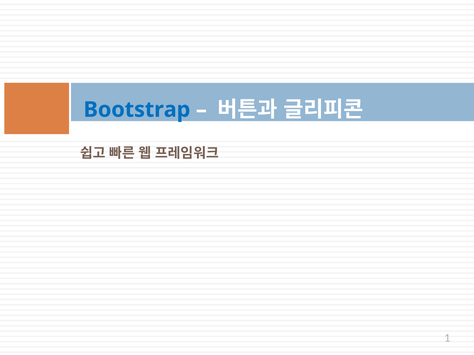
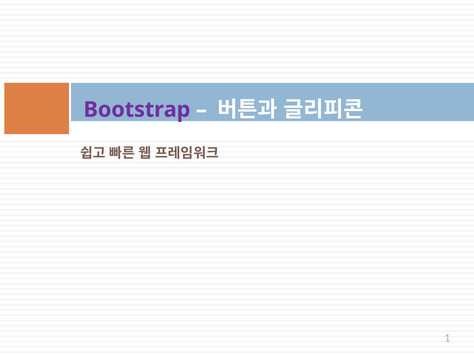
Bootstrap colour: blue -> purple
